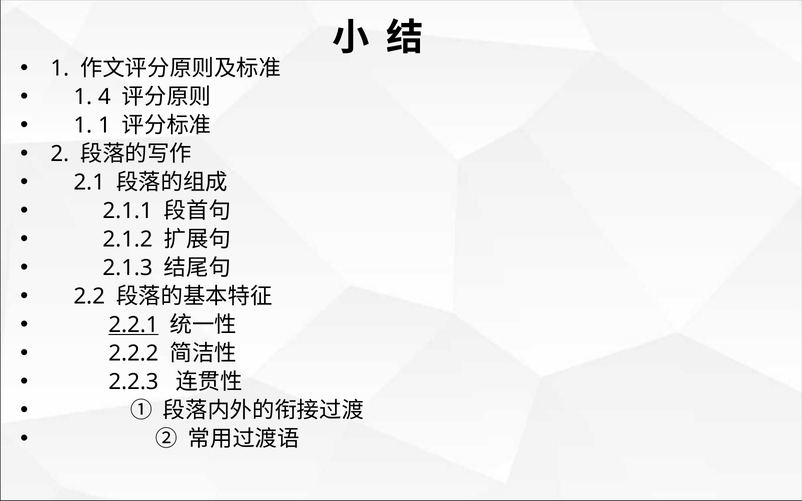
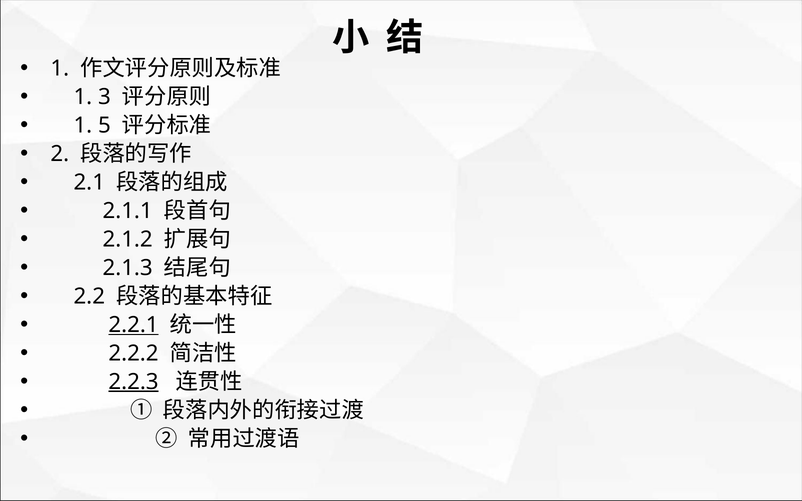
4: 4 -> 3
1 1: 1 -> 5
2.2.3 underline: none -> present
